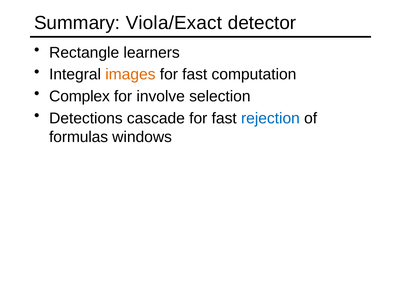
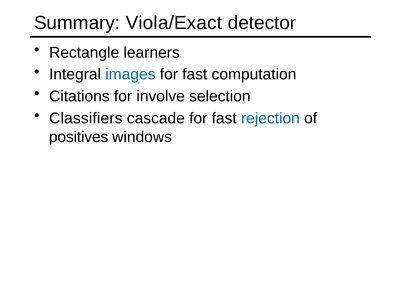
images colour: orange -> blue
Complex: Complex -> Citations
Detections: Detections -> Classifiers
formulas: formulas -> positives
